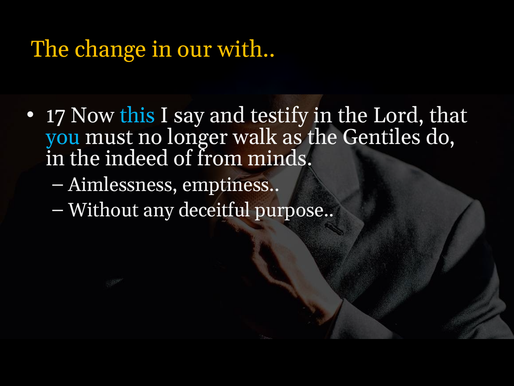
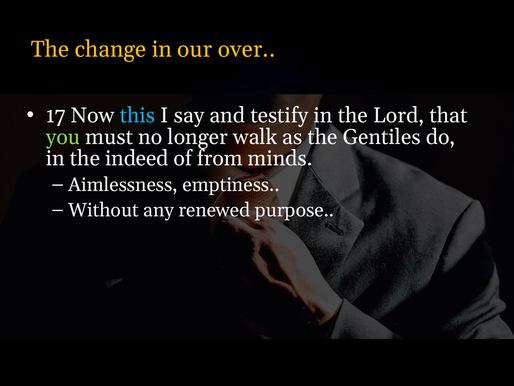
with: with -> over
you colour: light blue -> light green
deceitful: deceitful -> renewed
